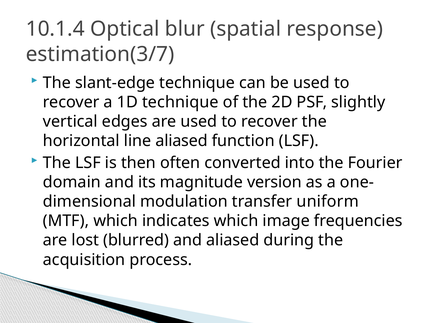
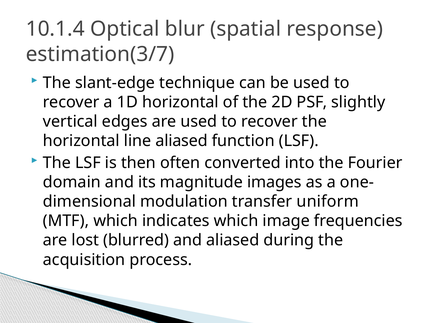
1D technique: technique -> horizontal
version: version -> images
